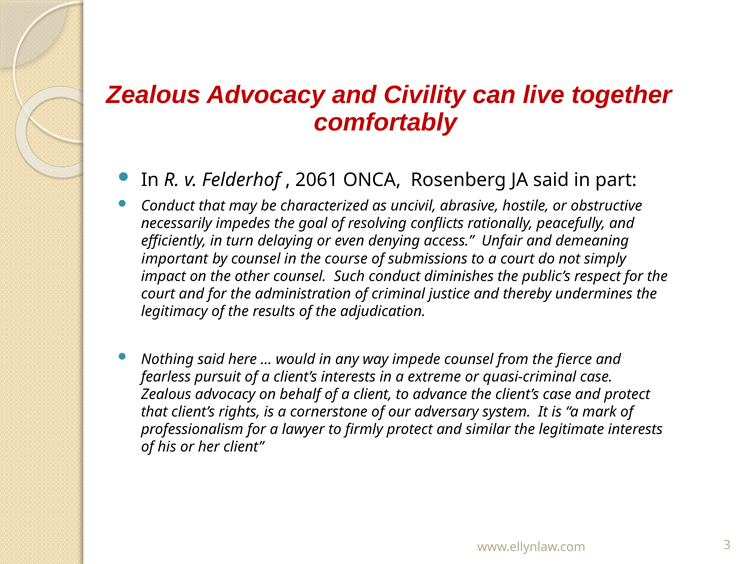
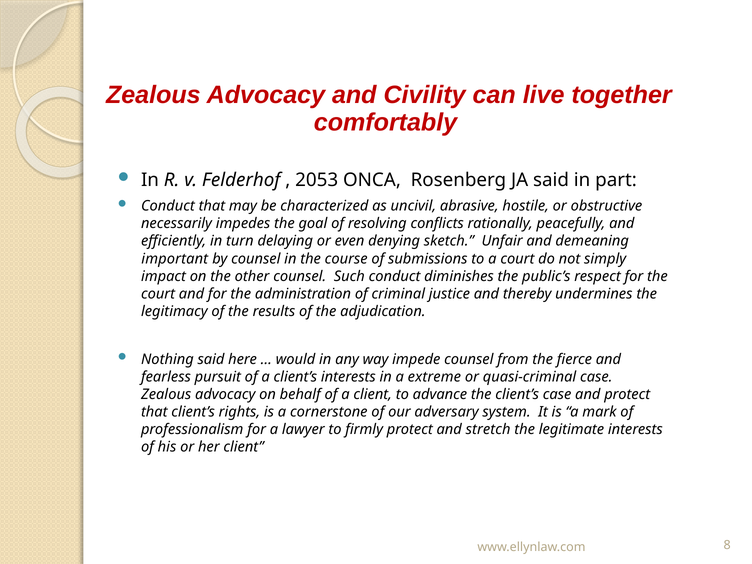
2061: 2061 -> 2053
access: access -> sketch
similar: similar -> stretch
3: 3 -> 8
